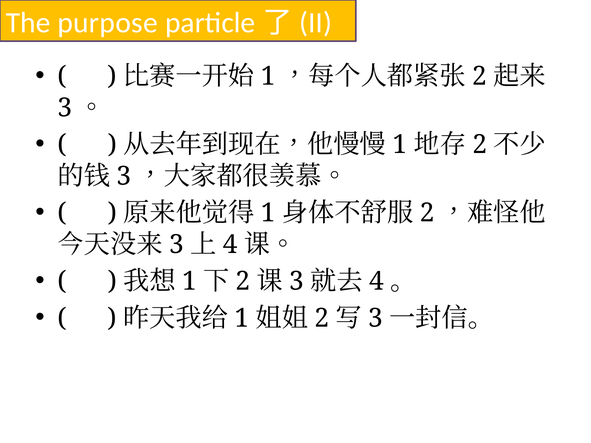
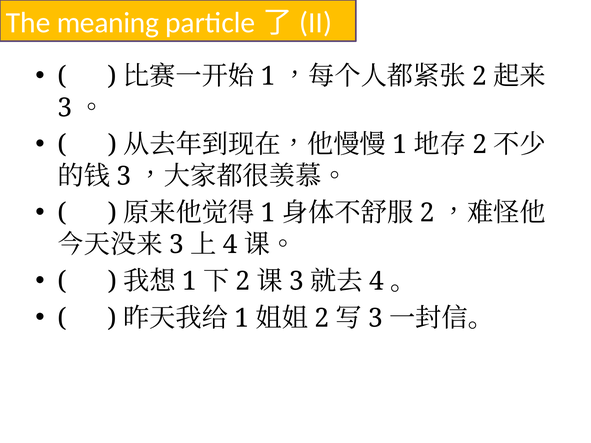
purpose: purpose -> meaning
